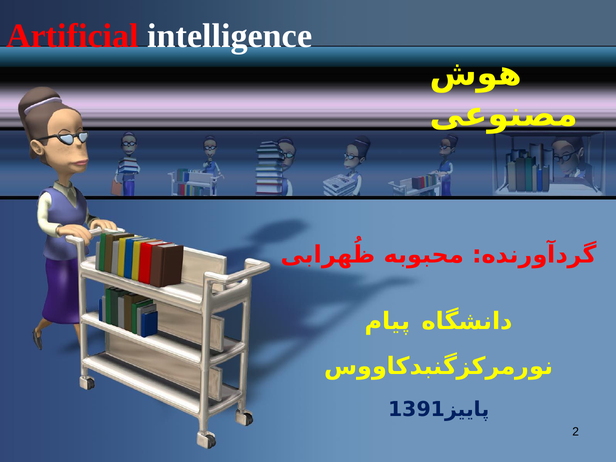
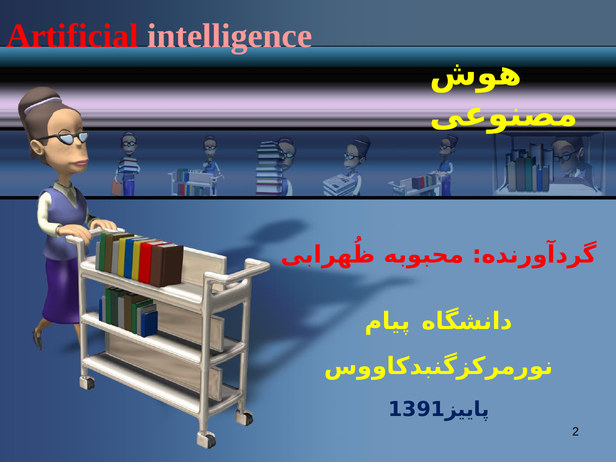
intelligence colour: white -> pink
